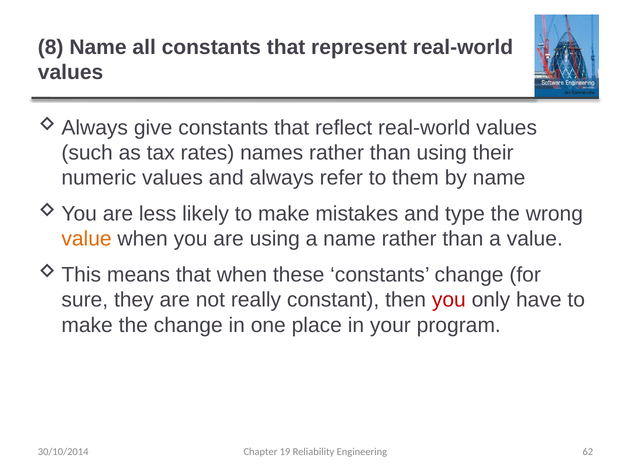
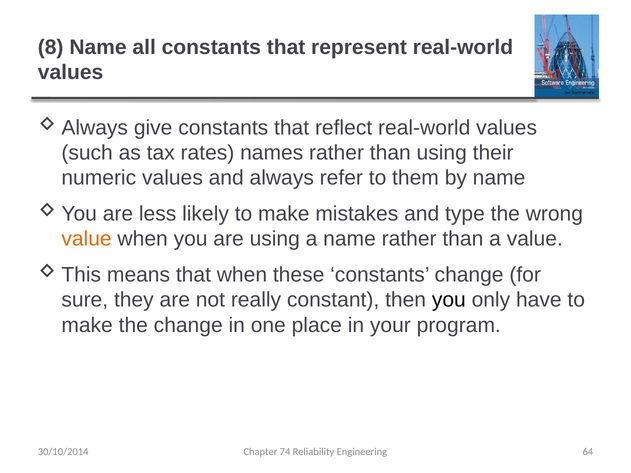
you at (449, 300) colour: red -> black
19: 19 -> 74
62: 62 -> 64
